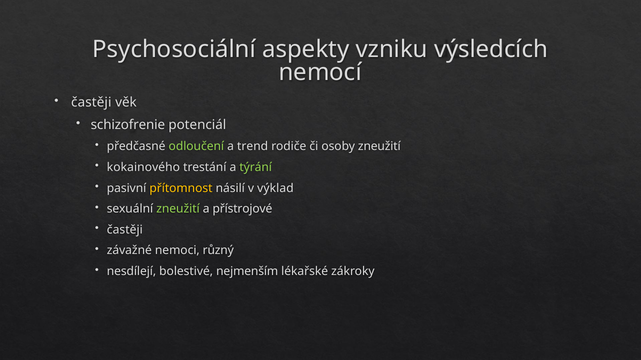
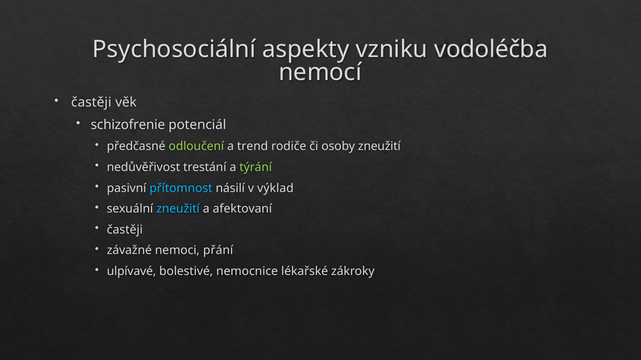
výsledcích: výsledcích -> vodoléčba
kokainového: kokainového -> nedůvěřivost
přítomnost colour: yellow -> light blue
zneužití at (178, 209) colour: light green -> light blue
přístrojové: přístrojové -> afektovaní
různý: různý -> přání
nesdílejí: nesdílejí -> ulpívavé
nejmenším: nejmenším -> nemocnice
